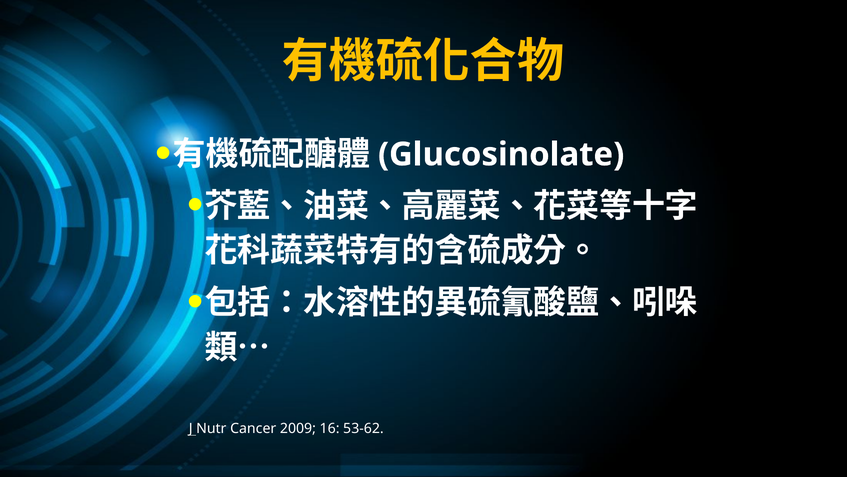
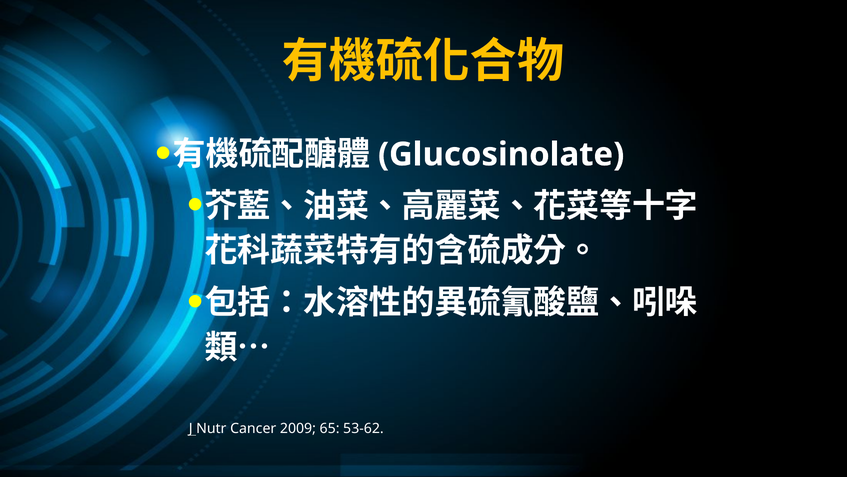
16: 16 -> 65
